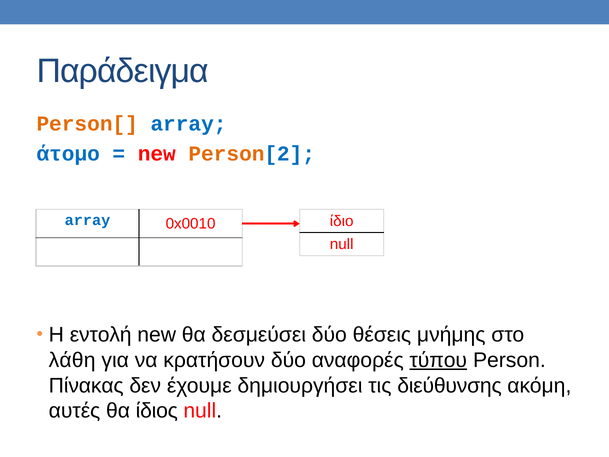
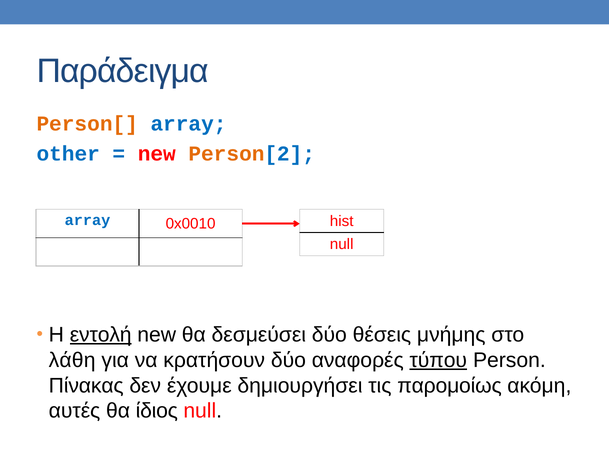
άτομο: άτομο -> other
ίδιο: ίδιο -> hist
εντολή underline: none -> present
διεύθυνσης: διεύθυνσης -> παρομοίως
